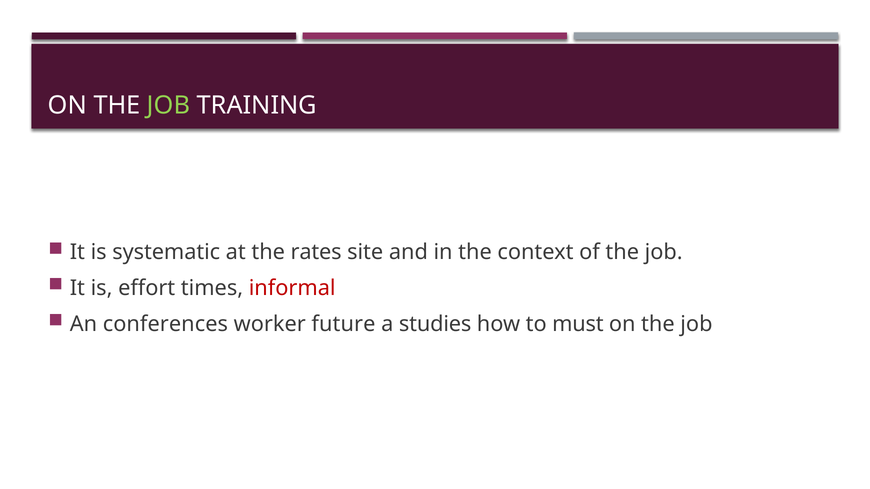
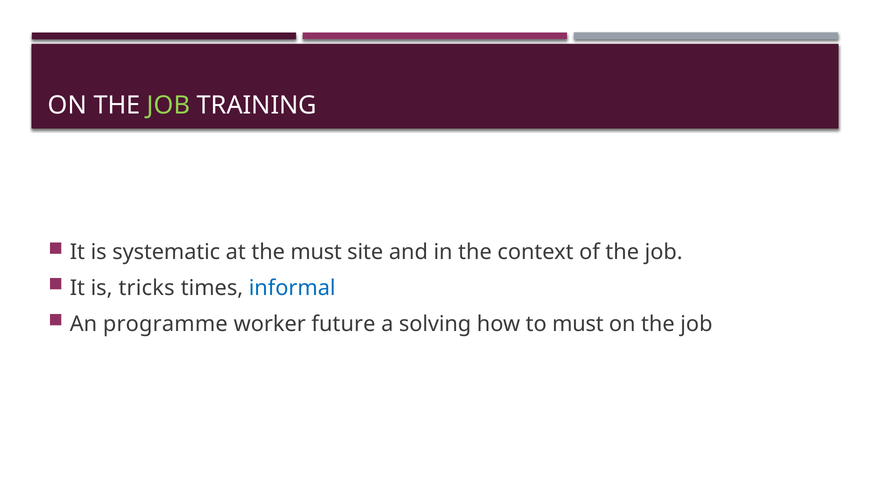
the rates: rates -> must
effort: effort -> tricks
informal colour: red -> blue
conferences: conferences -> programme
studies: studies -> solving
